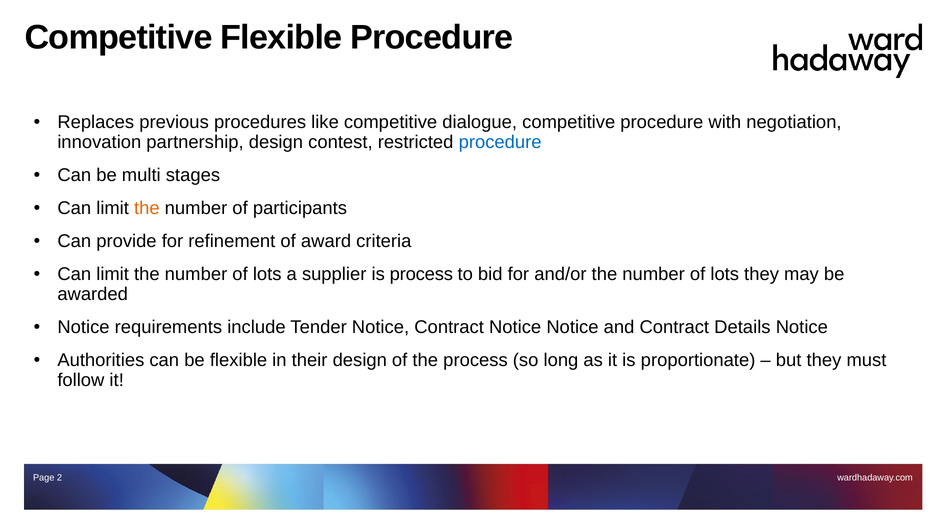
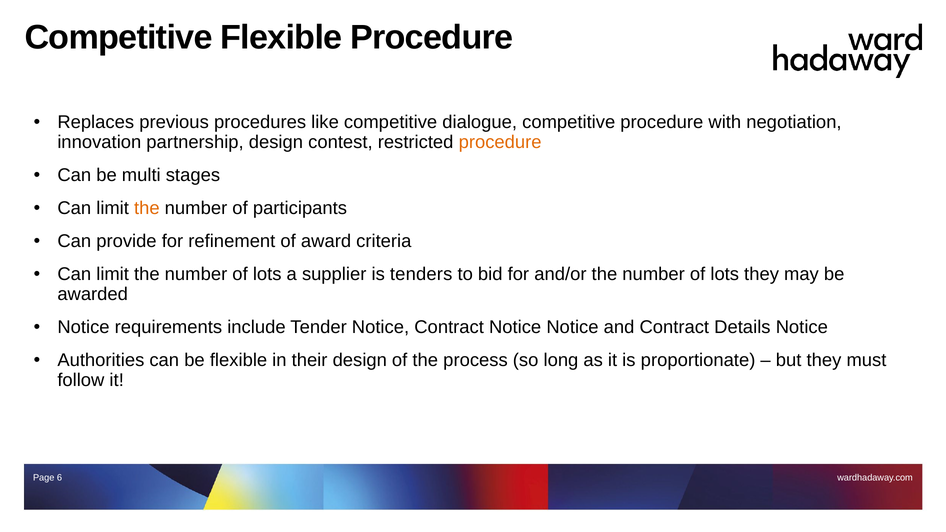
procedure at (500, 142) colour: blue -> orange
is process: process -> tenders
2: 2 -> 6
